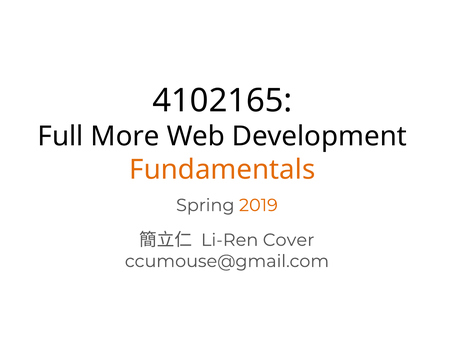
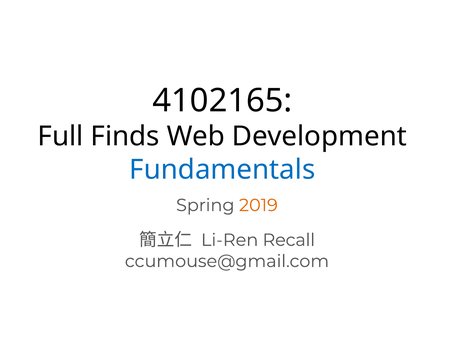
More: More -> Finds
Fundamentals colour: orange -> blue
Cover: Cover -> Recall
